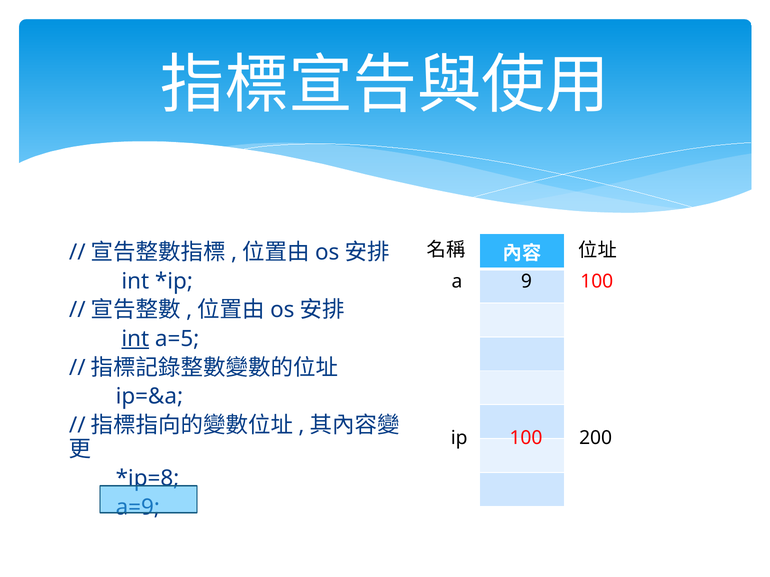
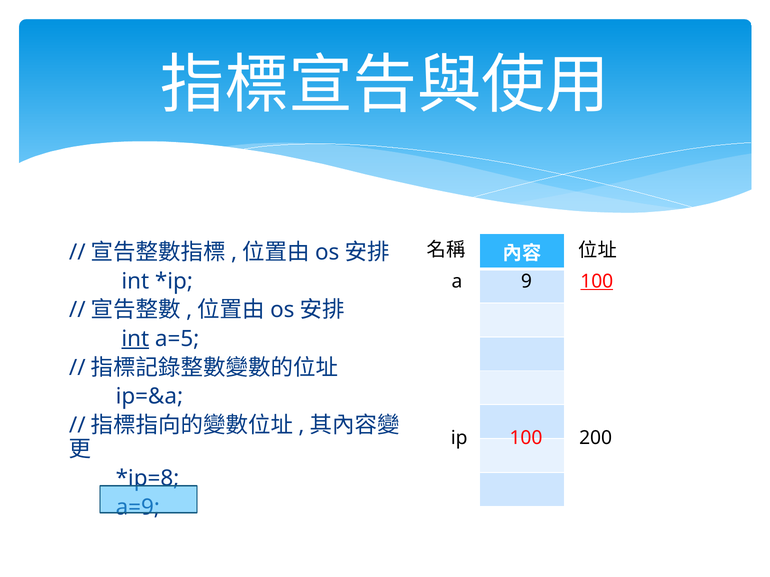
100 at (597, 282) underline: none -> present
